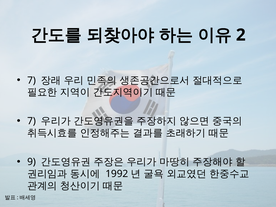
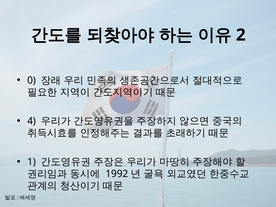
7 at (32, 80): 7 -> 0
7 at (32, 121): 7 -> 4
9: 9 -> 1
